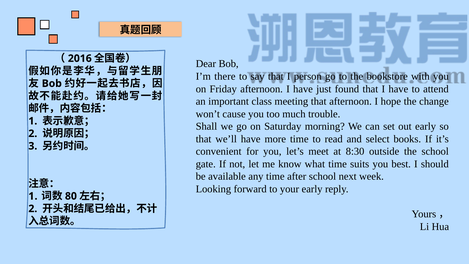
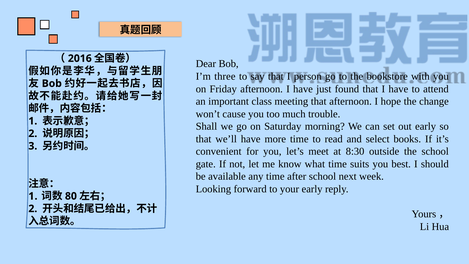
there: there -> three
